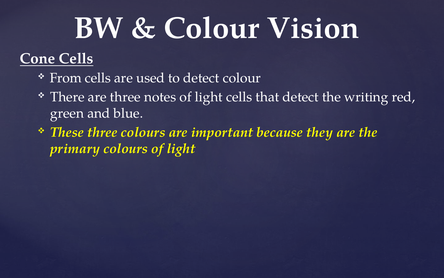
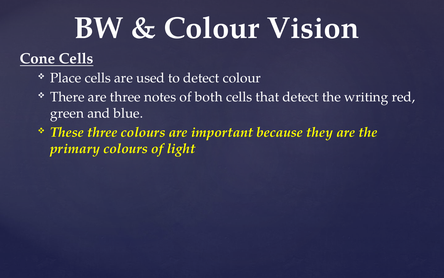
From: From -> Place
light at (209, 97): light -> both
